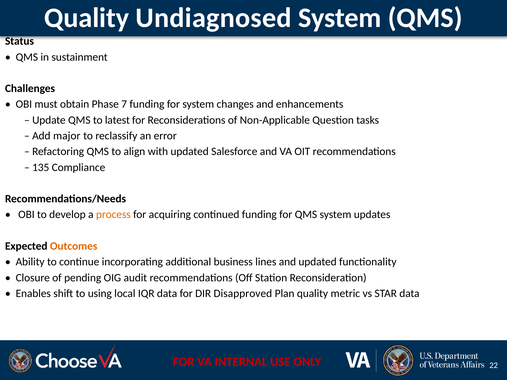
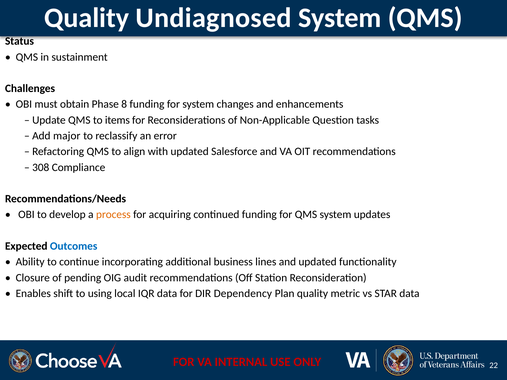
7: 7 -> 8
latest: latest -> items
135: 135 -> 308
Outcomes colour: orange -> blue
Disapproved: Disapproved -> Dependency
